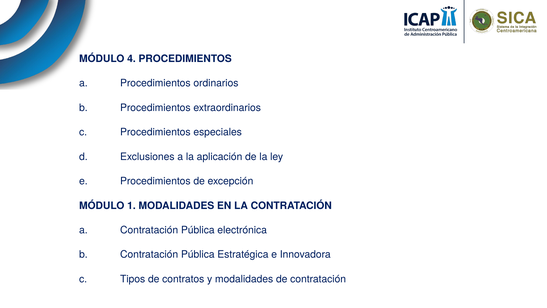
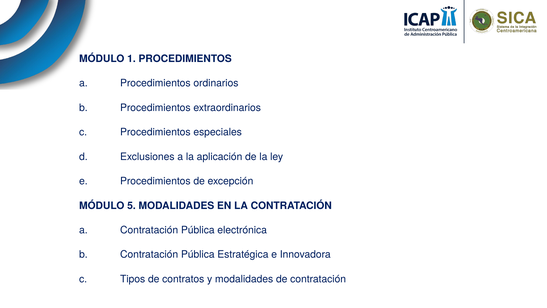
4: 4 -> 1
1: 1 -> 5
